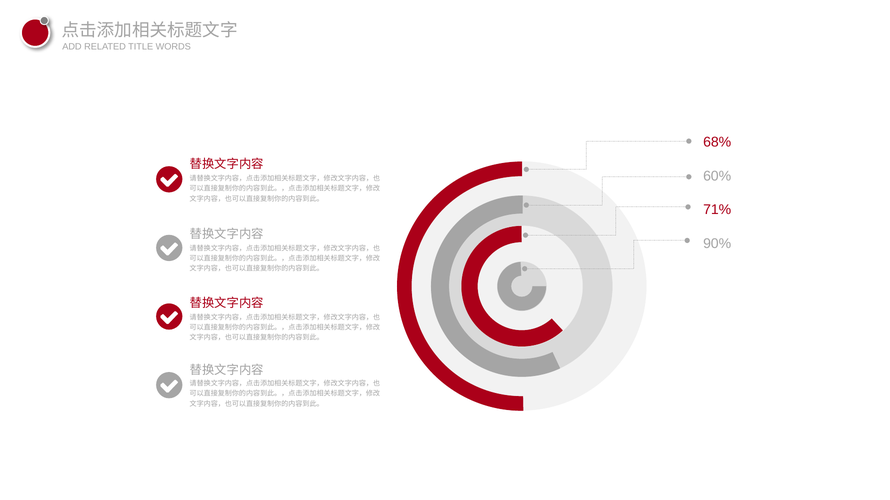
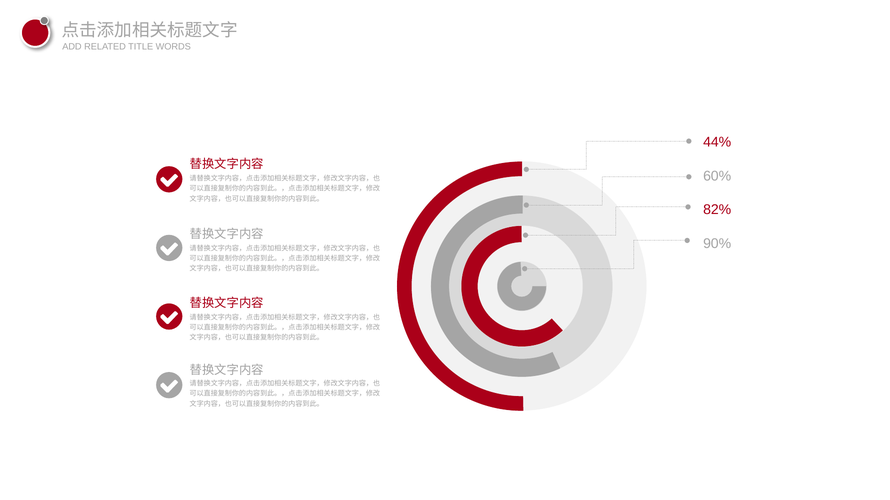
68%: 68% -> 44%
71%: 71% -> 82%
